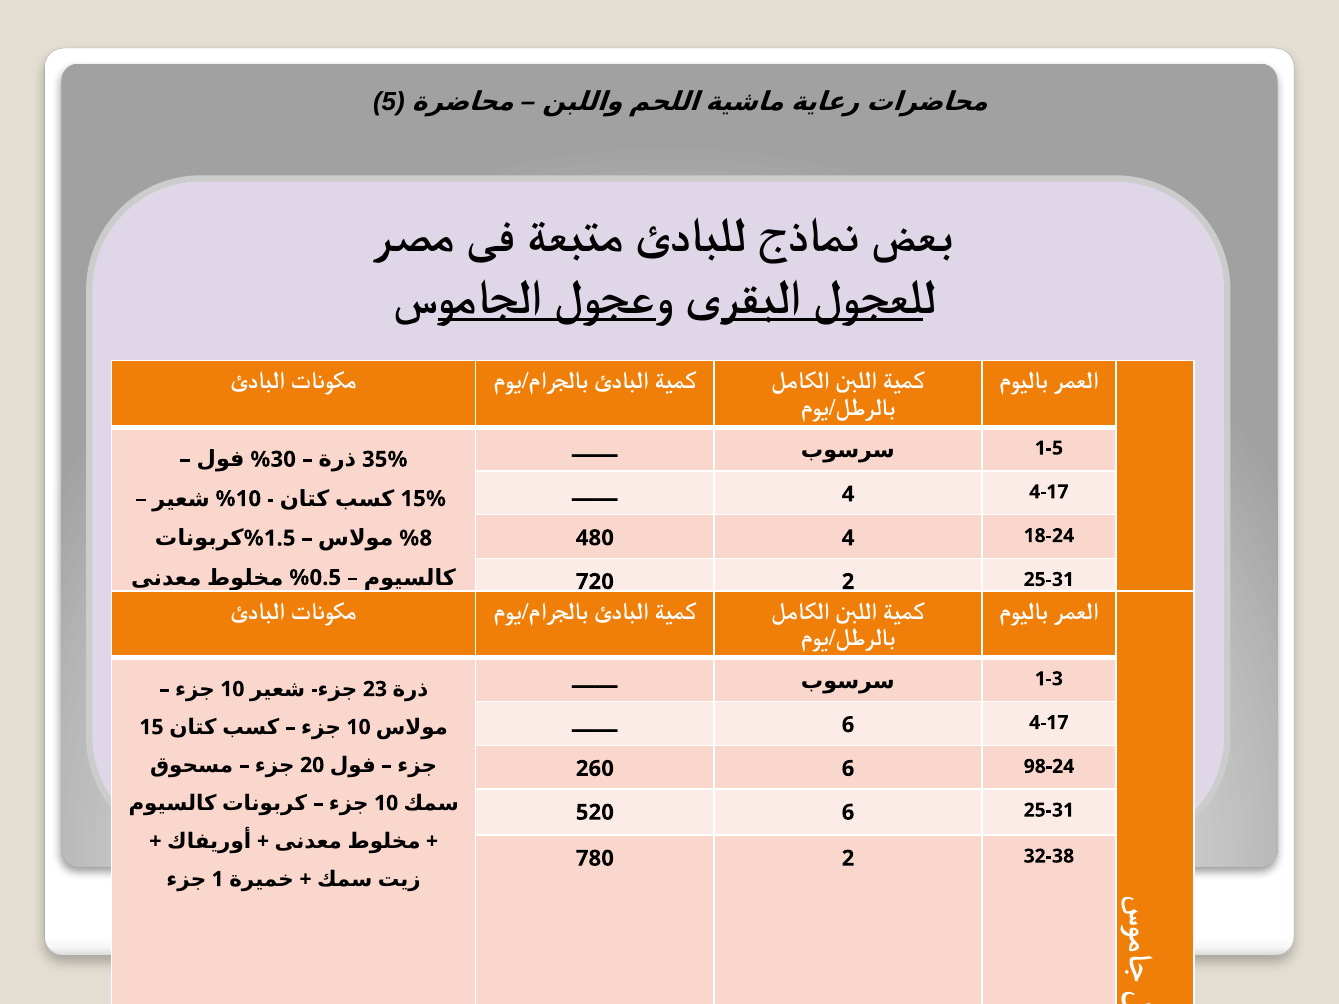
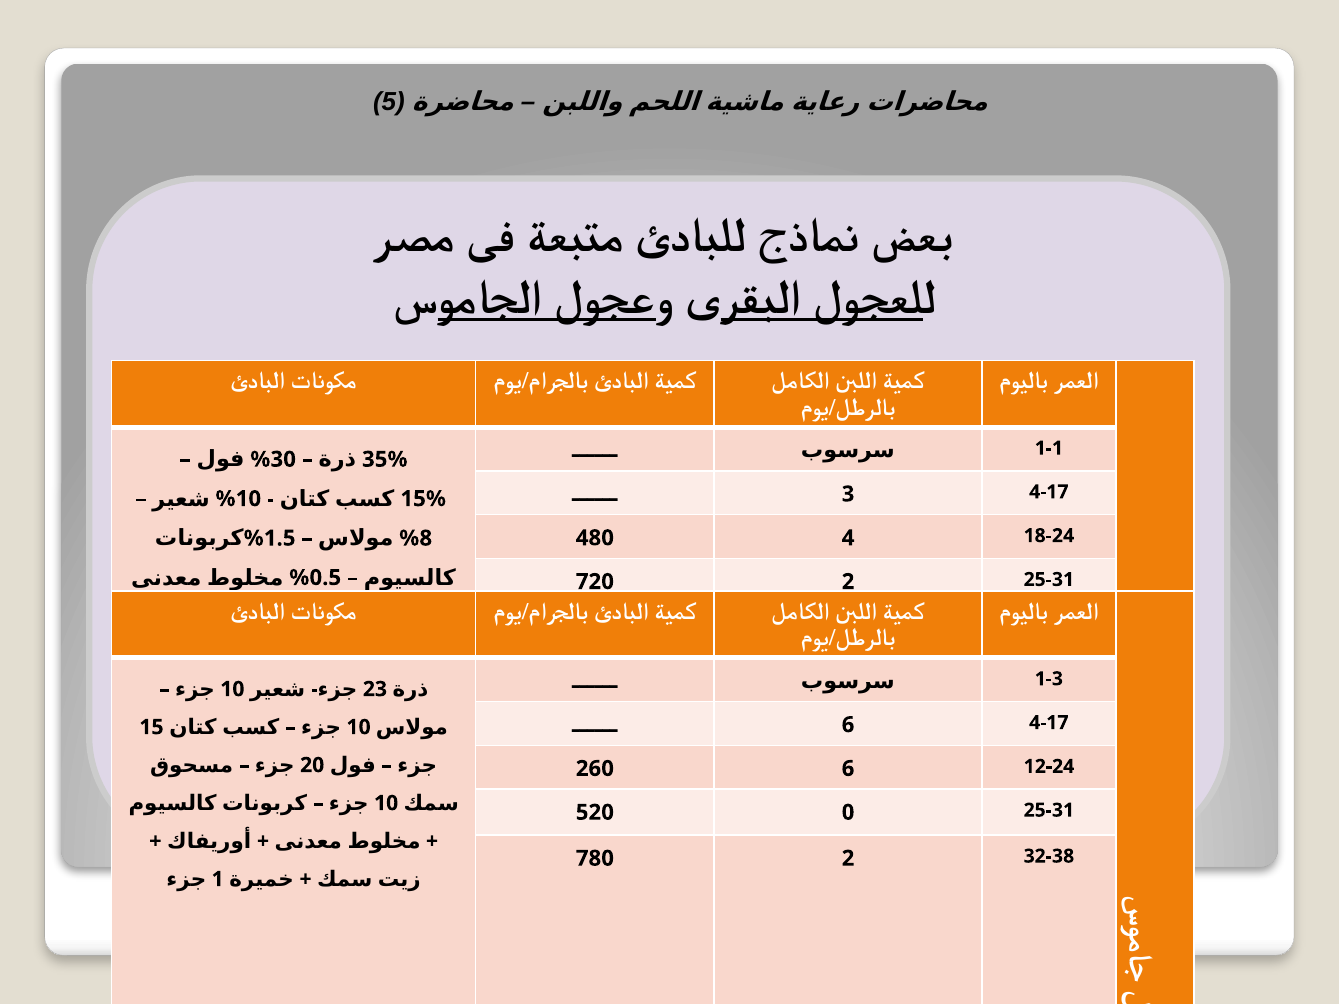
1-5: 1-5 -> 1-1
4 at (848, 494): 4 -> 3
98-24: 98-24 -> 12-24
520 6: 6 -> 0
